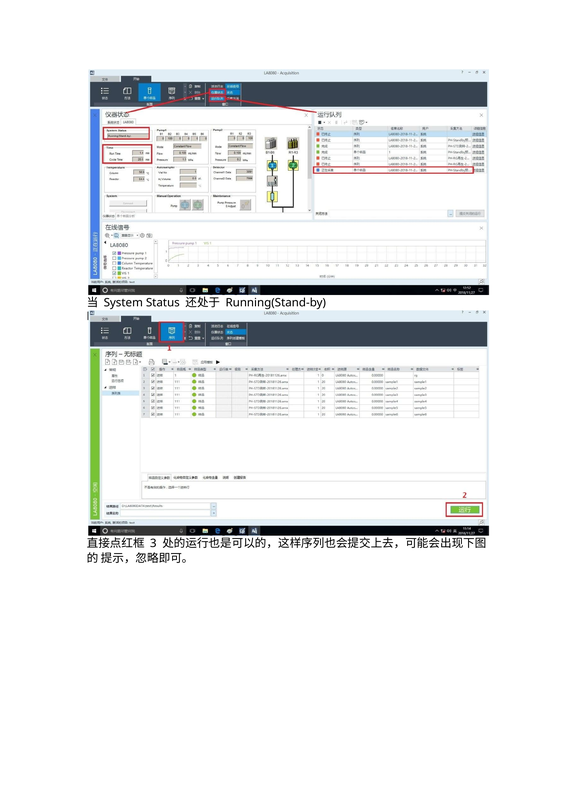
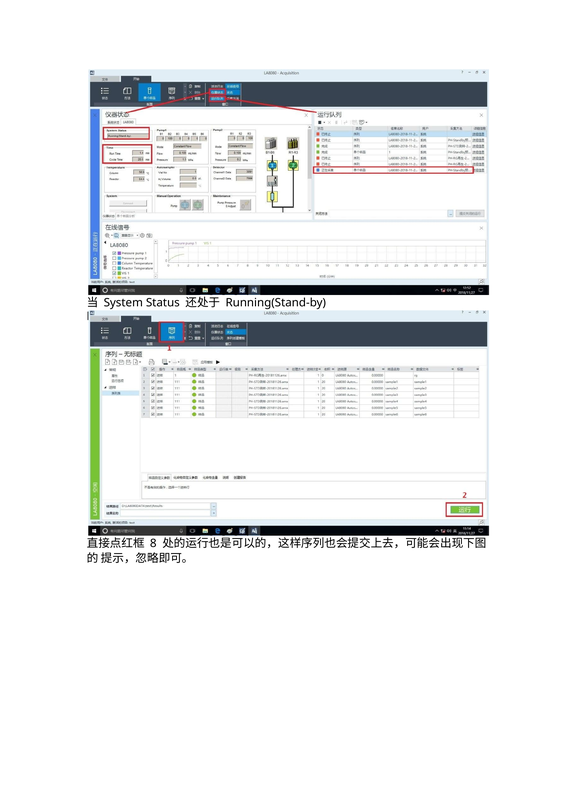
3: 3 -> 8
